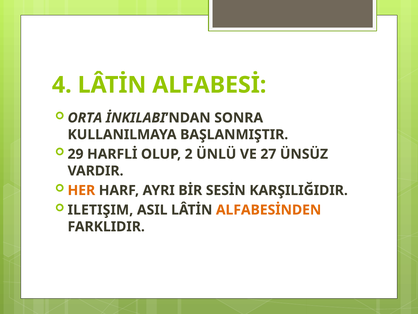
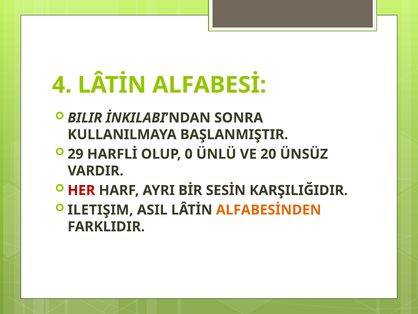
ORTA: ORTA -> BILIR
2: 2 -> 0
27: 27 -> 20
HER colour: orange -> red
